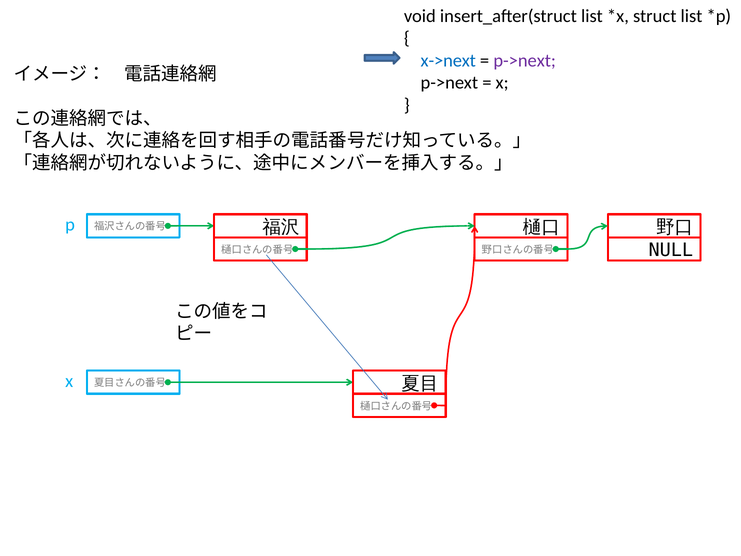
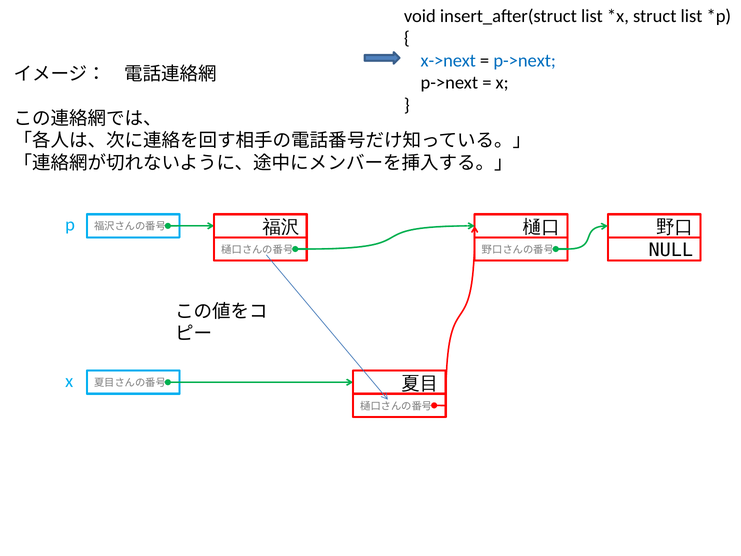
p->next at (525, 60) colour: purple -> blue
